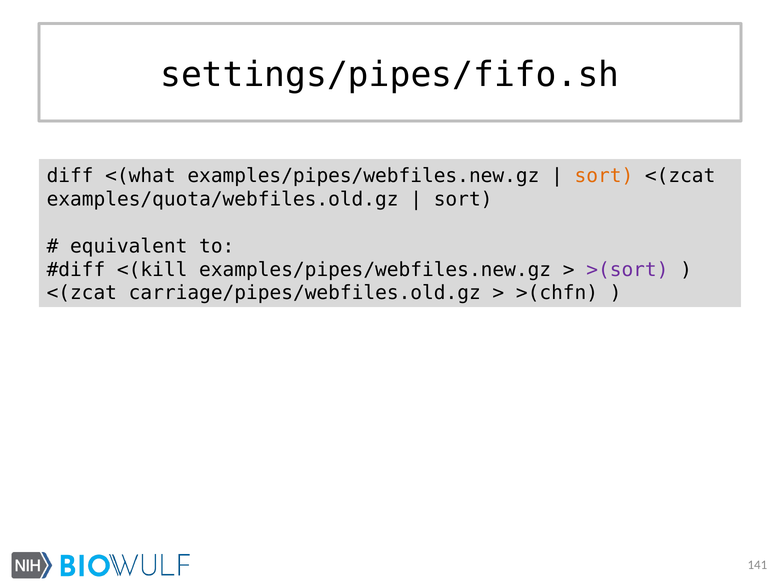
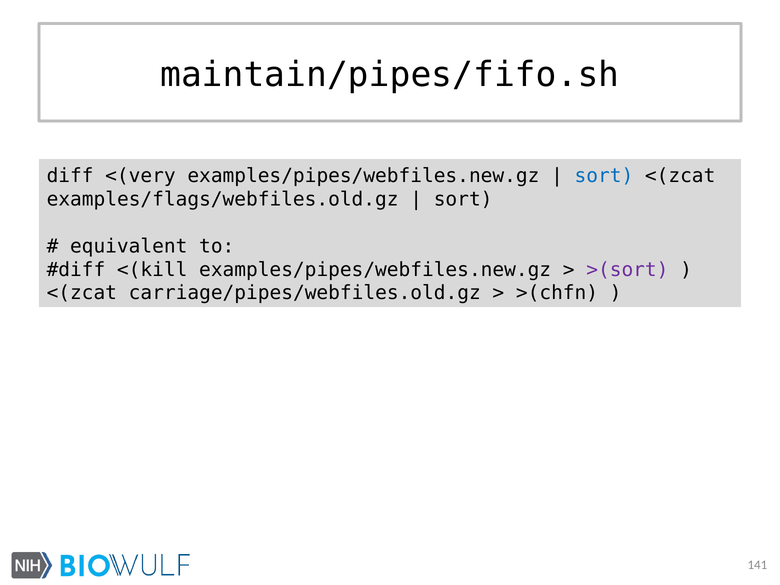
settings/pipes/fifo.sh: settings/pipes/fifo.sh -> maintain/pipes/fifo.sh
<(what: <(what -> <(very
sort at (604, 176) colour: orange -> blue
examples/quota/webfiles.old.gz: examples/quota/webfiles.old.gz -> examples/flags/webfiles.old.gz
